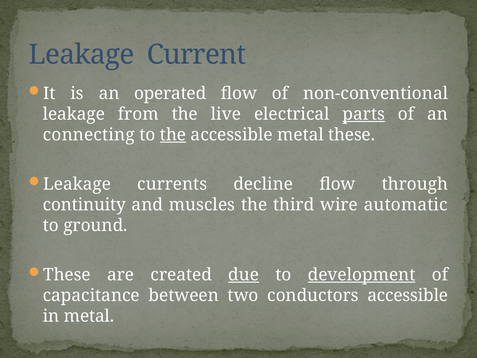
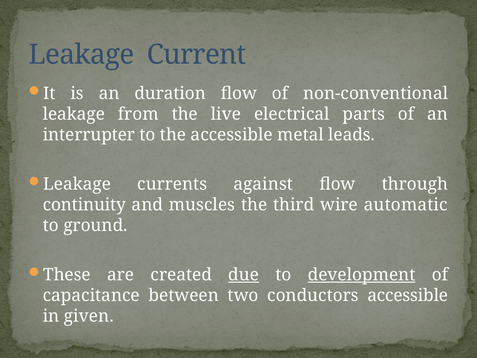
operated: operated -> duration
parts underline: present -> none
connecting: connecting -> interrupter
the at (173, 135) underline: present -> none
metal these: these -> leads
decline: decline -> against
in metal: metal -> given
